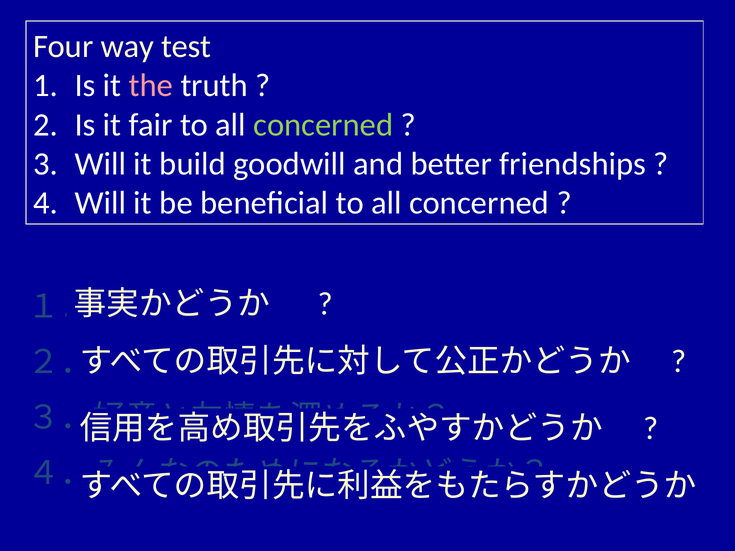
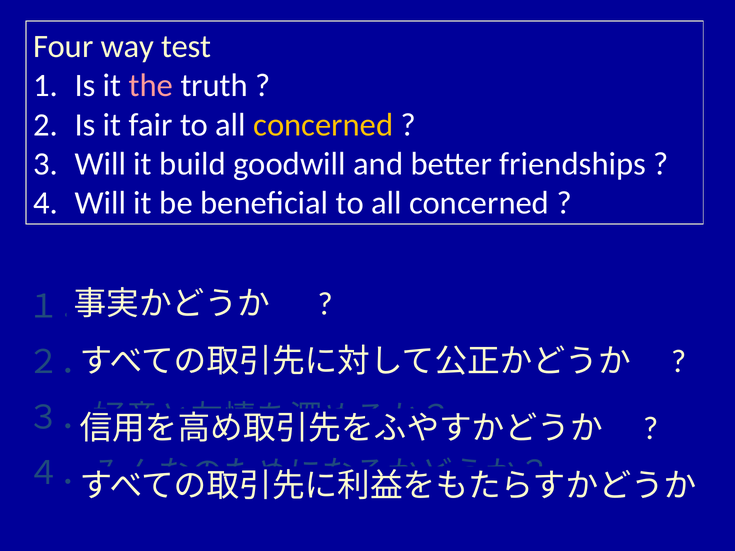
concerned at (323, 125) colour: light green -> yellow
